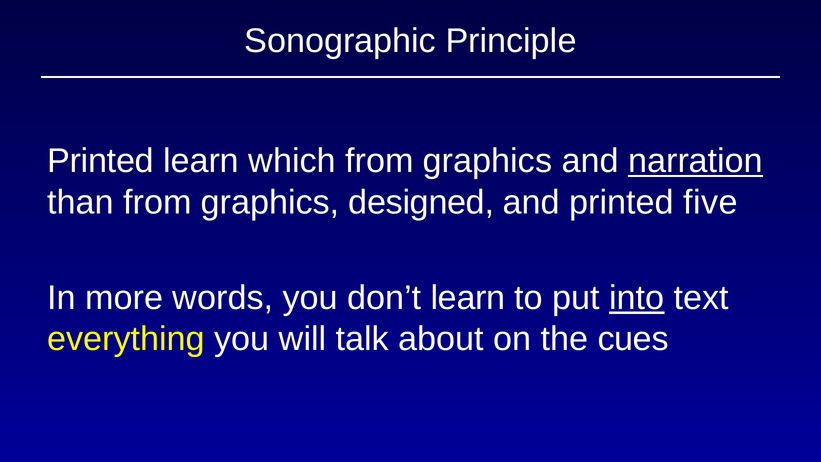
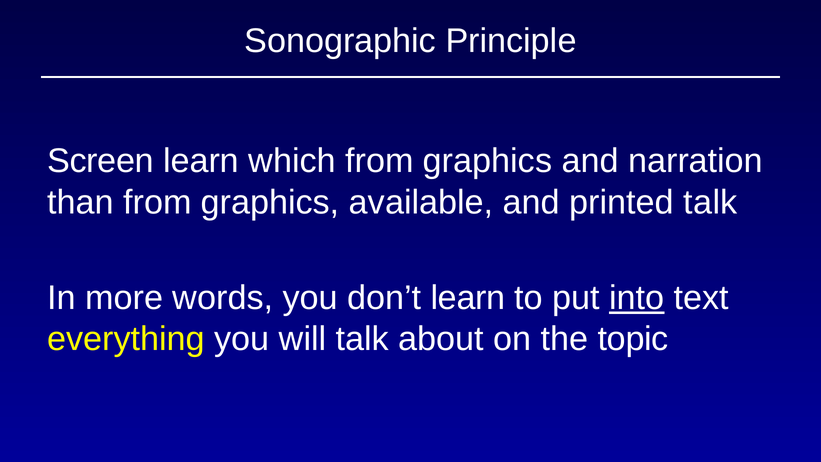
Printed at (101, 161): Printed -> Screen
narration underline: present -> none
designed: designed -> available
printed five: five -> talk
cues: cues -> topic
